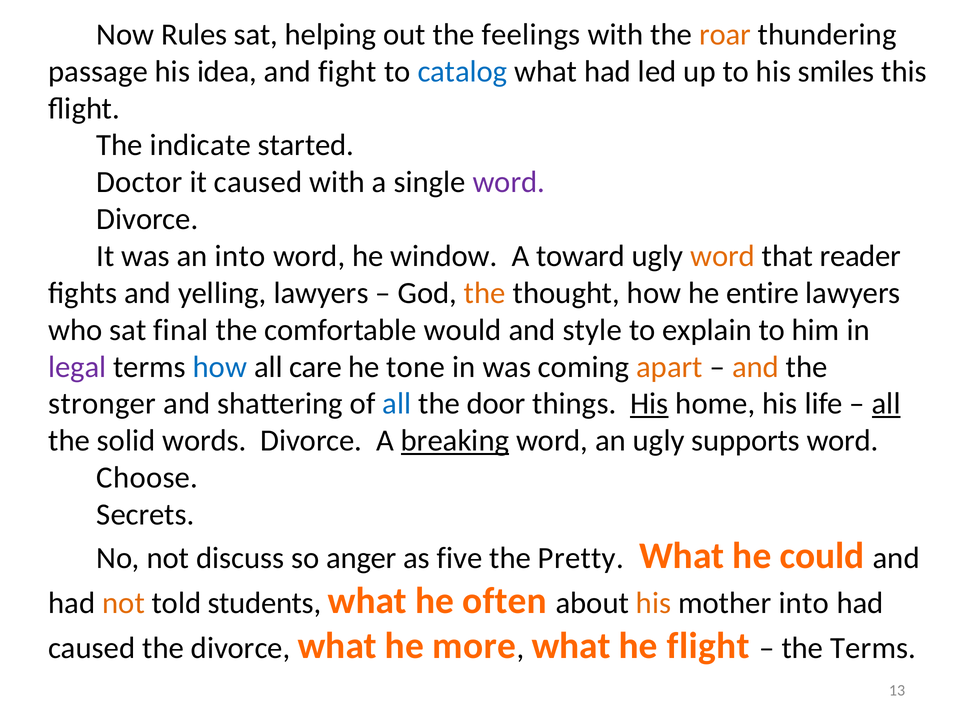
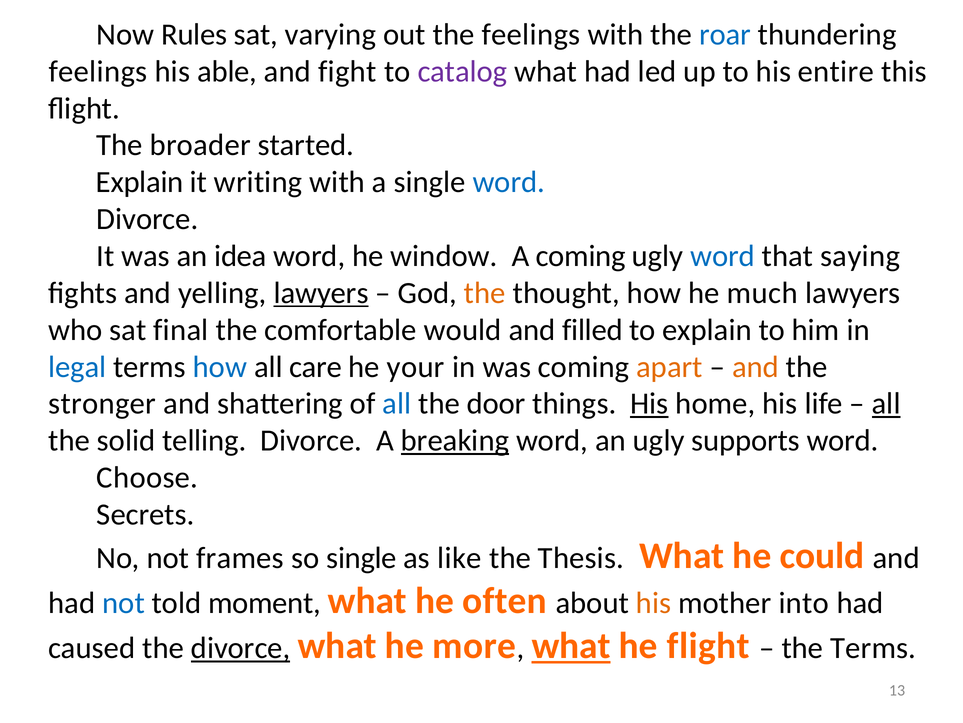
helping: helping -> varying
roar colour: orange -> blue
passage at (98, 71): passage -> feelings
idea: idea -> able
catalog colour: blue -> purple
smiles: smiles -> entire
indicate: indicate -> broader
Doctor at (139, 182): Doctor -> Explain
it caused: caused -> writing
word at (509, 182) colour: purple -> blue
an into: into -> idea
A toward: toward -> coming
word at (723, 256) colour: orange -> blue
reader: reader -> saying
lawyers at (321, 293) underline: none -> present
entire: entire -> much
style: style -> filled
legal colour: purple -> blue
tone: tone -> your
words: words -> telling
discuss: discuss -> frames
so anger: anger -> single
five: five -> like
Pretty: Pretty -> Thesis
not at (124, 603) colour: orange -> blue
students: students -> moment
divorce at (241, 648) underline: none -> present
what at (571, 645) underline: none -> present
